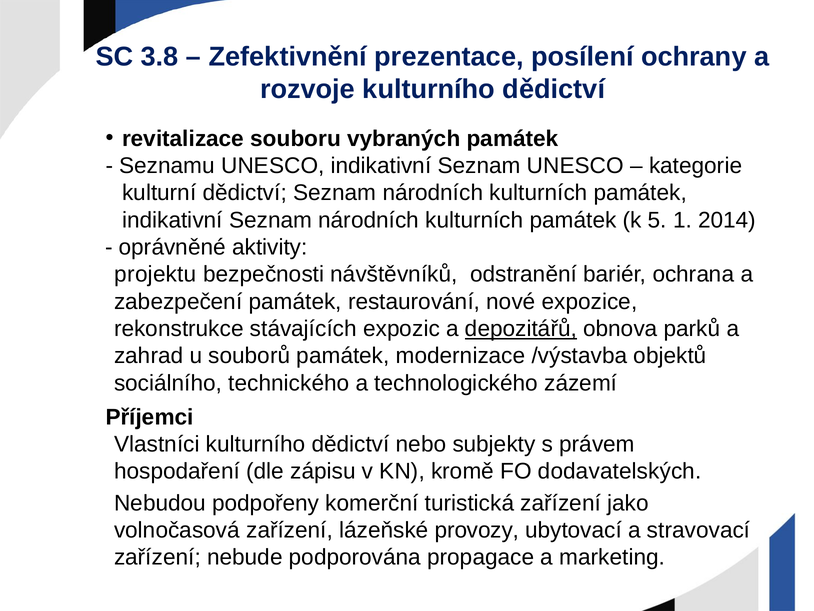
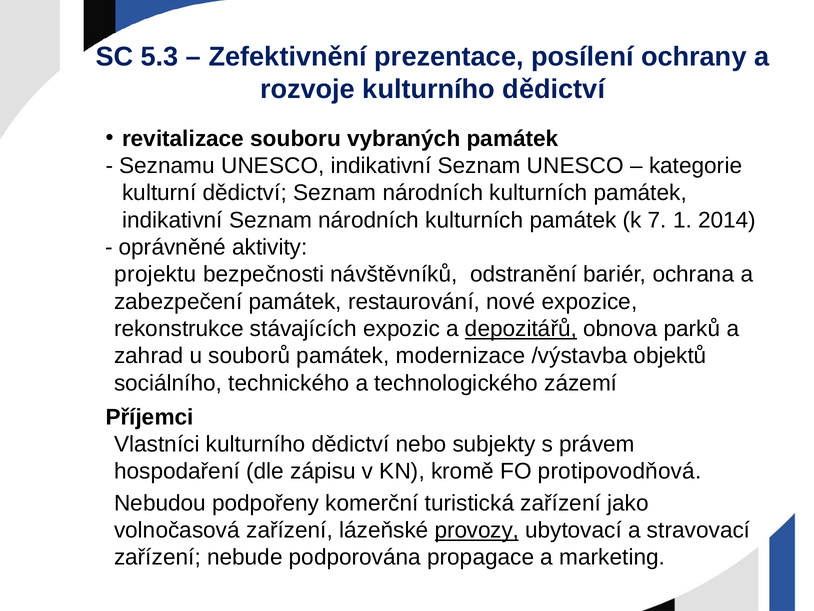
3.8: 3.8 -> 5.3
5: 5 -> 7
dodavatelských: dodavatelských -> protipovodňová
provozy underline: none -> present
